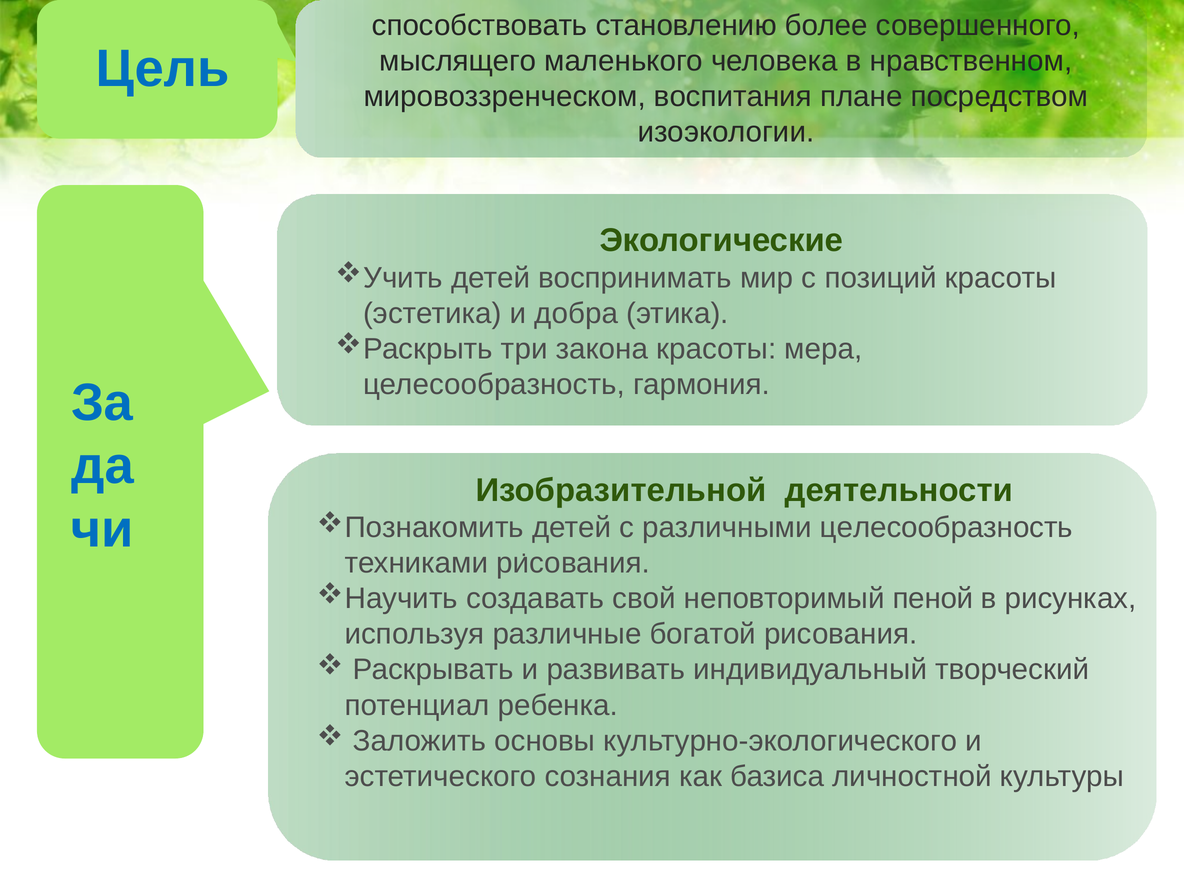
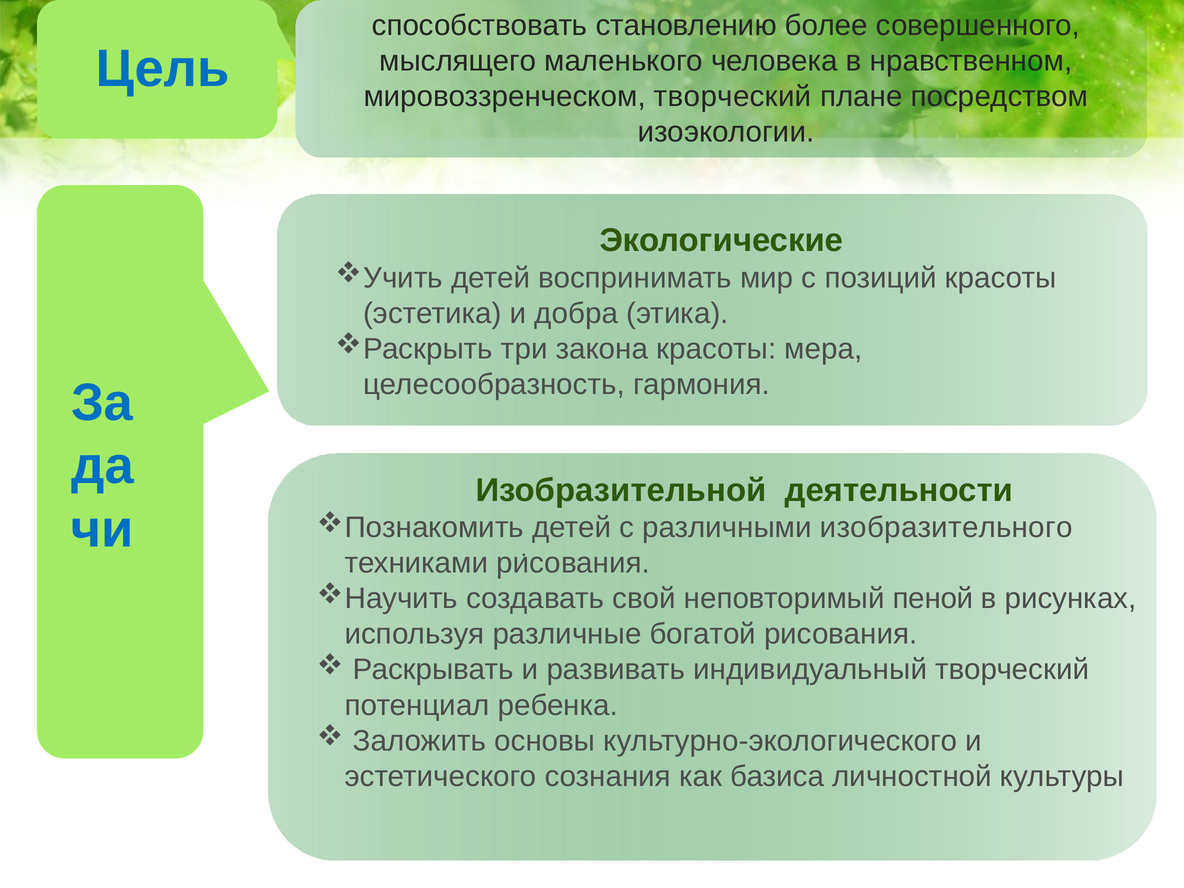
мировоззренческом воспитания: воспитания -> творческий
различными целесообразность: целесообразность -> изобразительного
